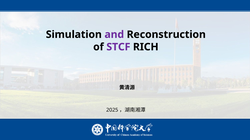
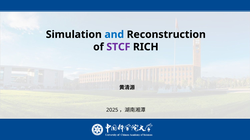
and colour: purple -> blue
